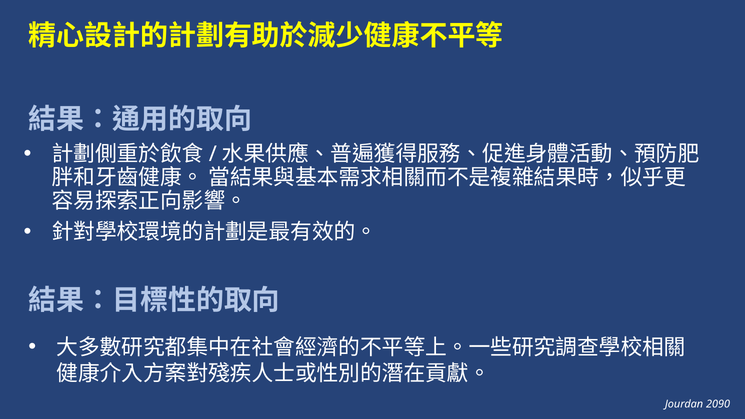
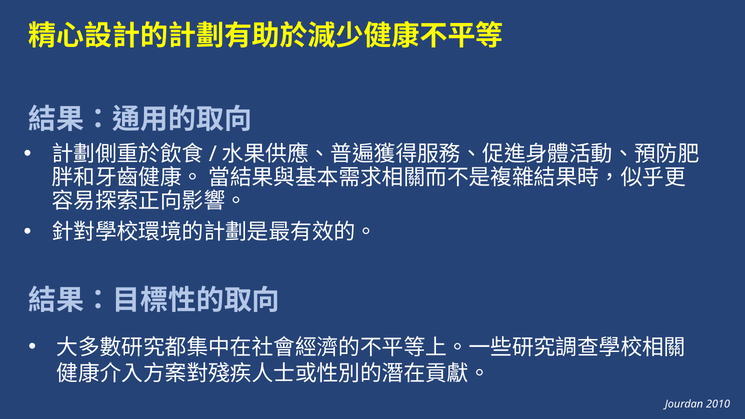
2090: 2090 -> 2010
